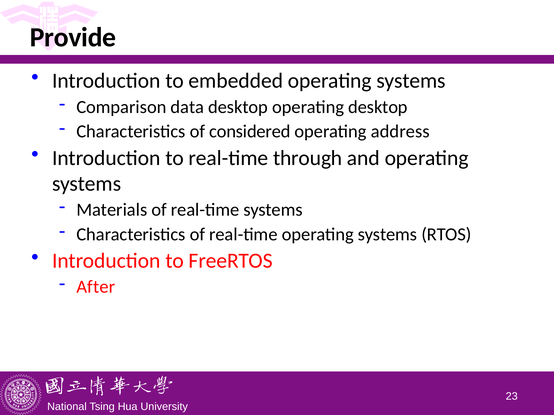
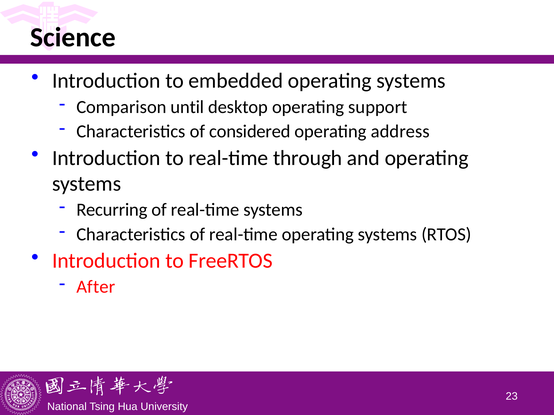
Provide: Provide -> Science
data: data -> until
operating desktop: desktop -> support
Materials: Materials -> Recurring
